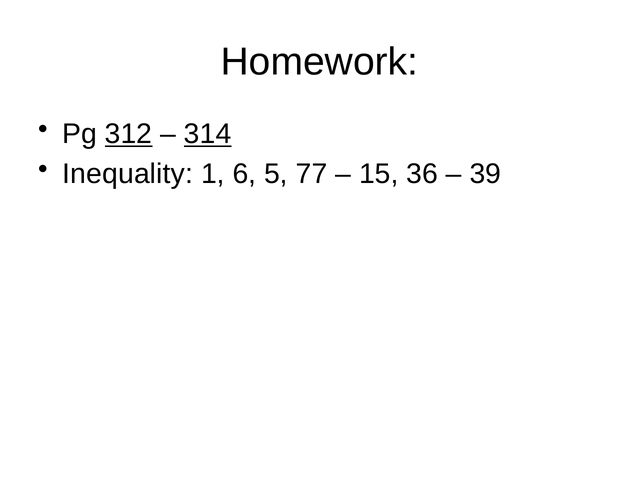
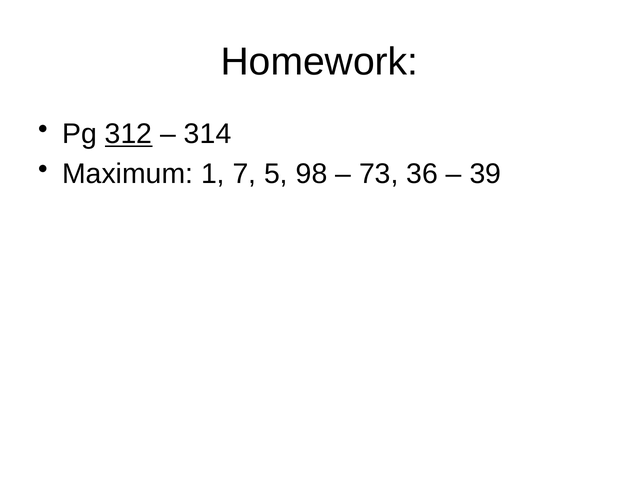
314 underline: present -> none
Inequality: Inequality -> Maximum
6: 6 -> 7
77: 77 -> 98
15: 15 -> 73
